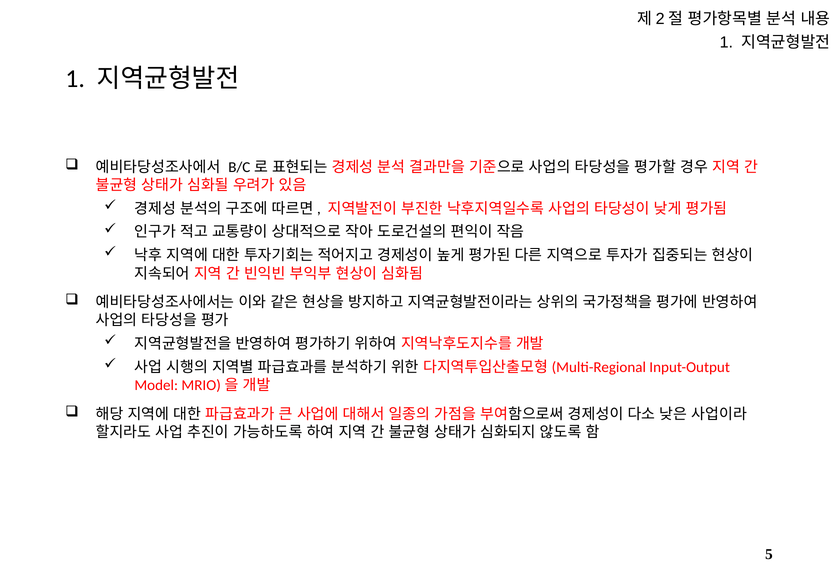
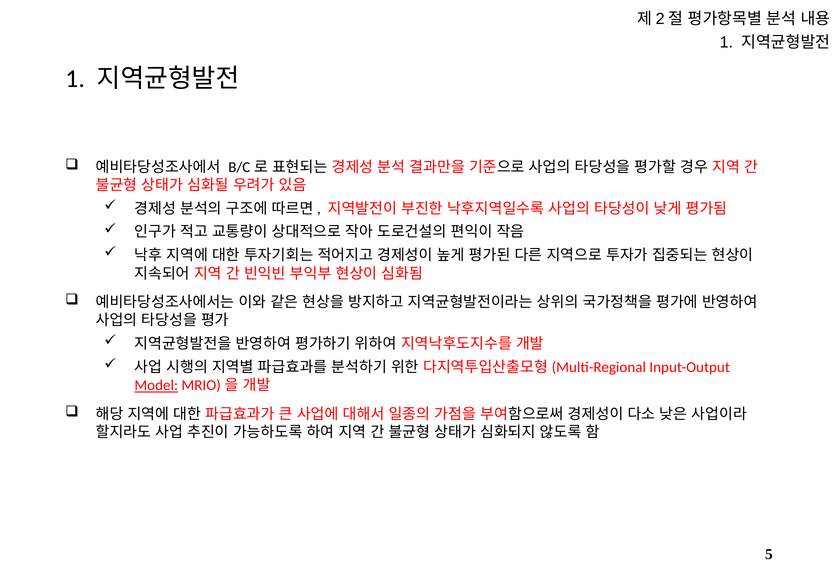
Model underline: none -> present
